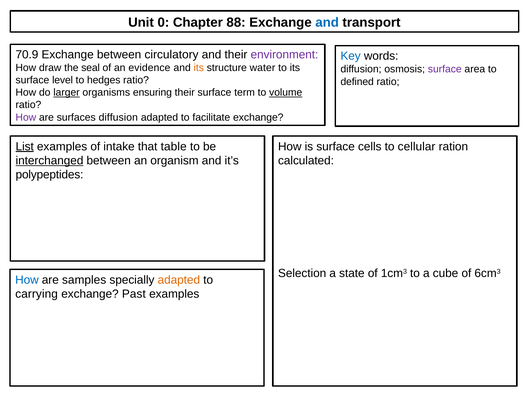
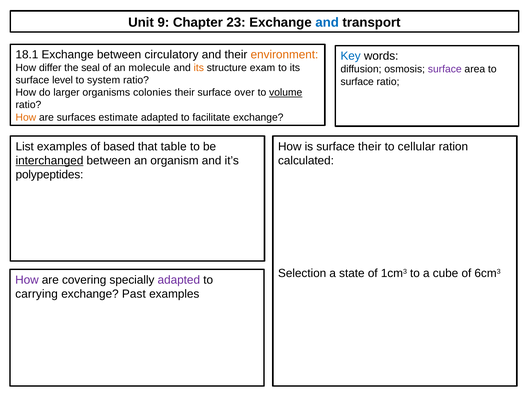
0: 0 -> 9
88: 88 -> 23
70.9: 70.9 -> 18.1
environment colour: purple -> orange
draw: draw -> differ
evidence: evidence -> molecule
water: water -> exam
hedges: hedges -> system
defined at (357, 82): defined -> surface
larger underline: present -> none
ensuring: ensuring -> colonies
term: term -> over
How at (26, 117) colour: purple -> orange
surfaces diffusion: diffusion -> estimate
List underline: present -> none
intake: intake -> based
surface cells: cells -> their
How at (27, 280) colour: blue -> purple
samples: samples -> covering
adapted at (179, 280) colour: orange -> purple
